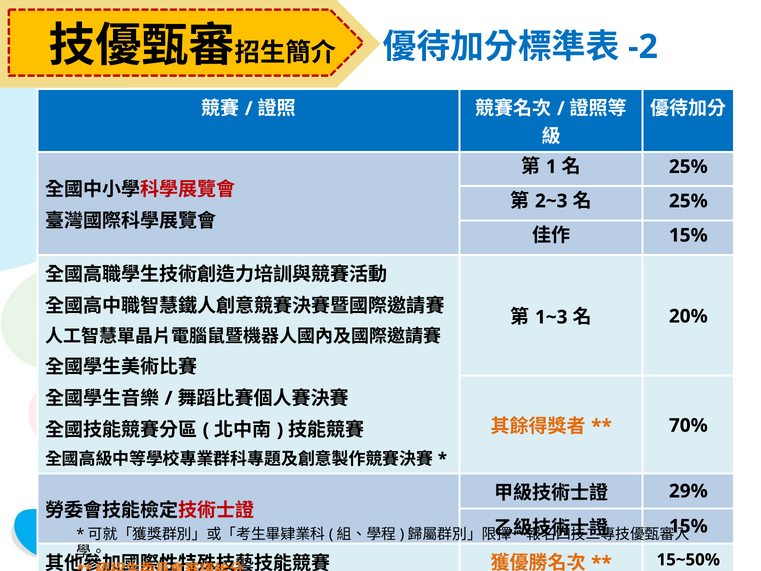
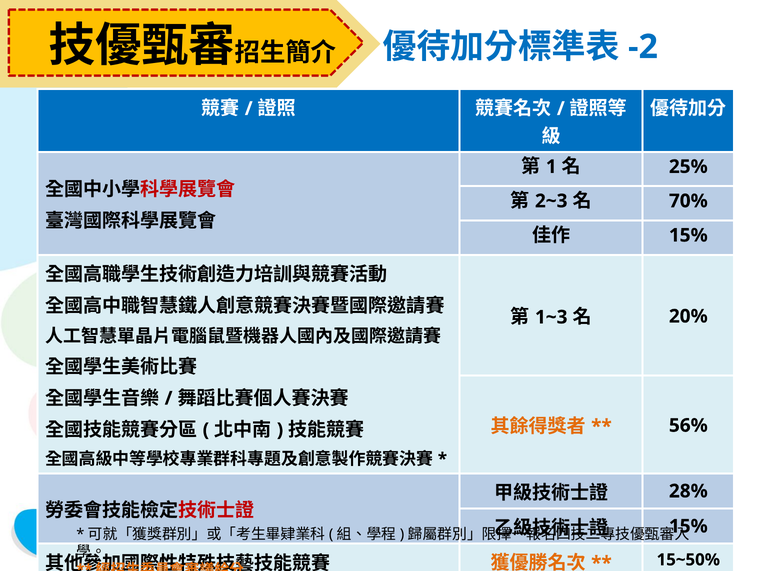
25% at (688, 201): 25% -> 70%
70%: 70% -> 56%
29%: 29% -> 28%
